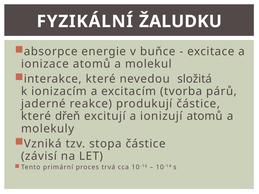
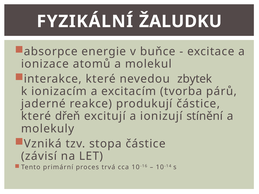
složitá: složitá -> zbytek
ionizují atomů: atomů -> stínění
